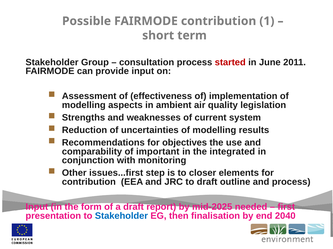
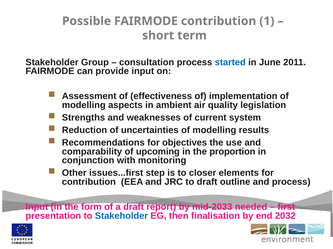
started colour: red -> blue
important: important -> upcoming
integrated: integrated -> proportion
mid-2025: mid-2025 -> mid-2033
2040: 2040 -> 2032
